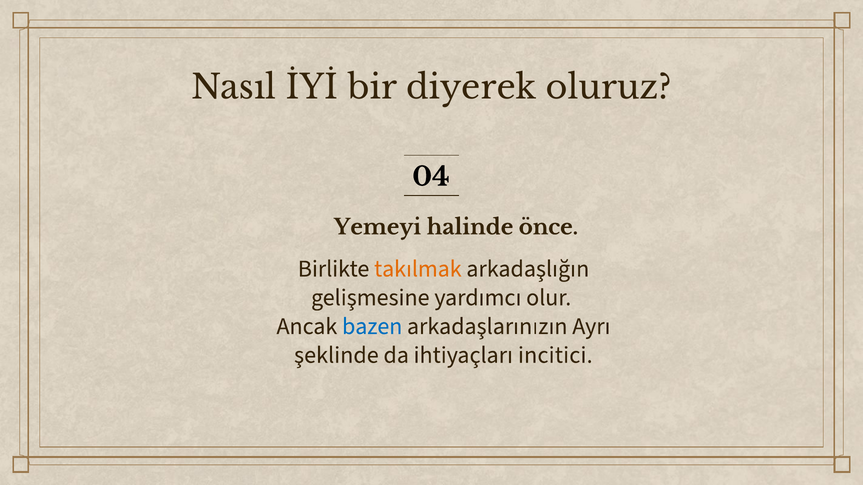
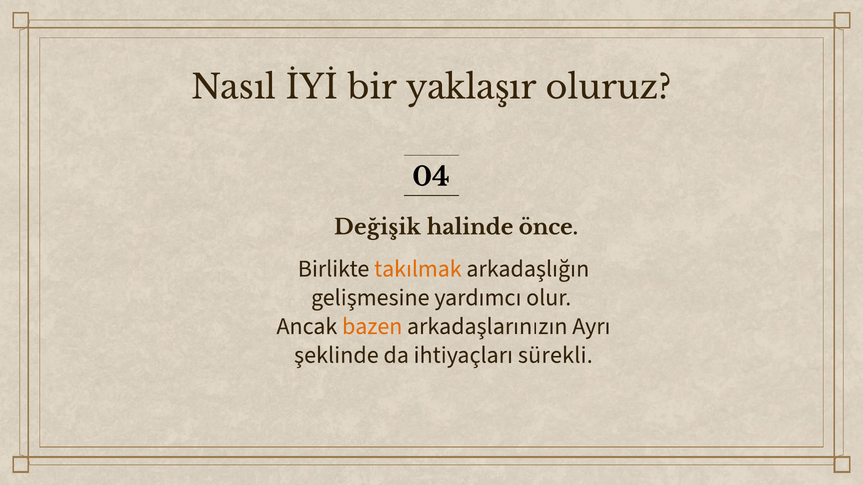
diyerek: diyerek -> yaklaşır
Yemeyi: Yemeyi -> Değişik
bazen colour: blue -> orange
incitici: incitici -> sürekli
